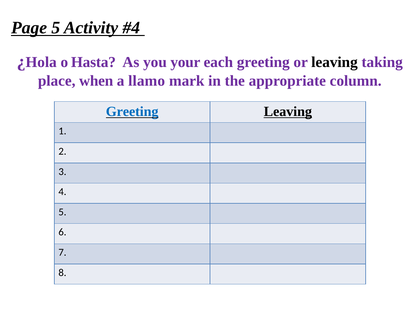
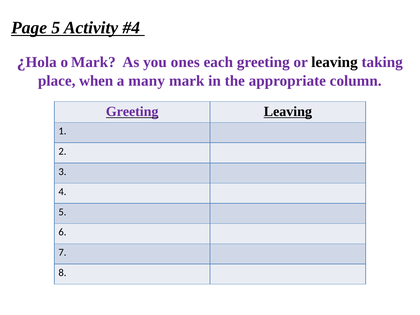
o Hasta: Hasta -> Mark
your: your -> ones
llamo: llamo -> many
Greeting at (132, 111) colour: blue -> purple
